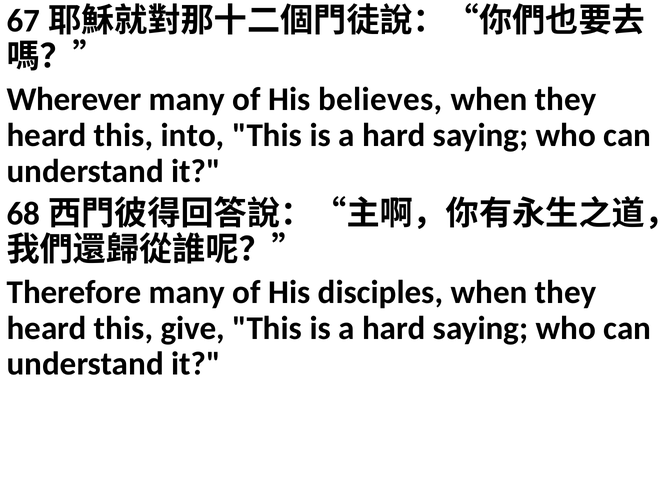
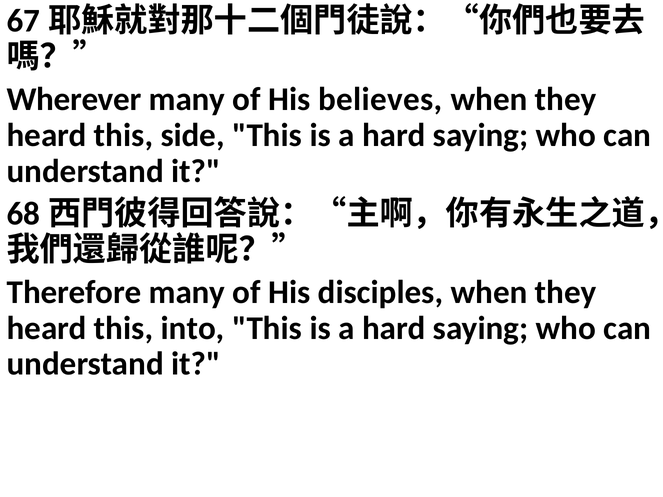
into: into -> side
give: give -> into
